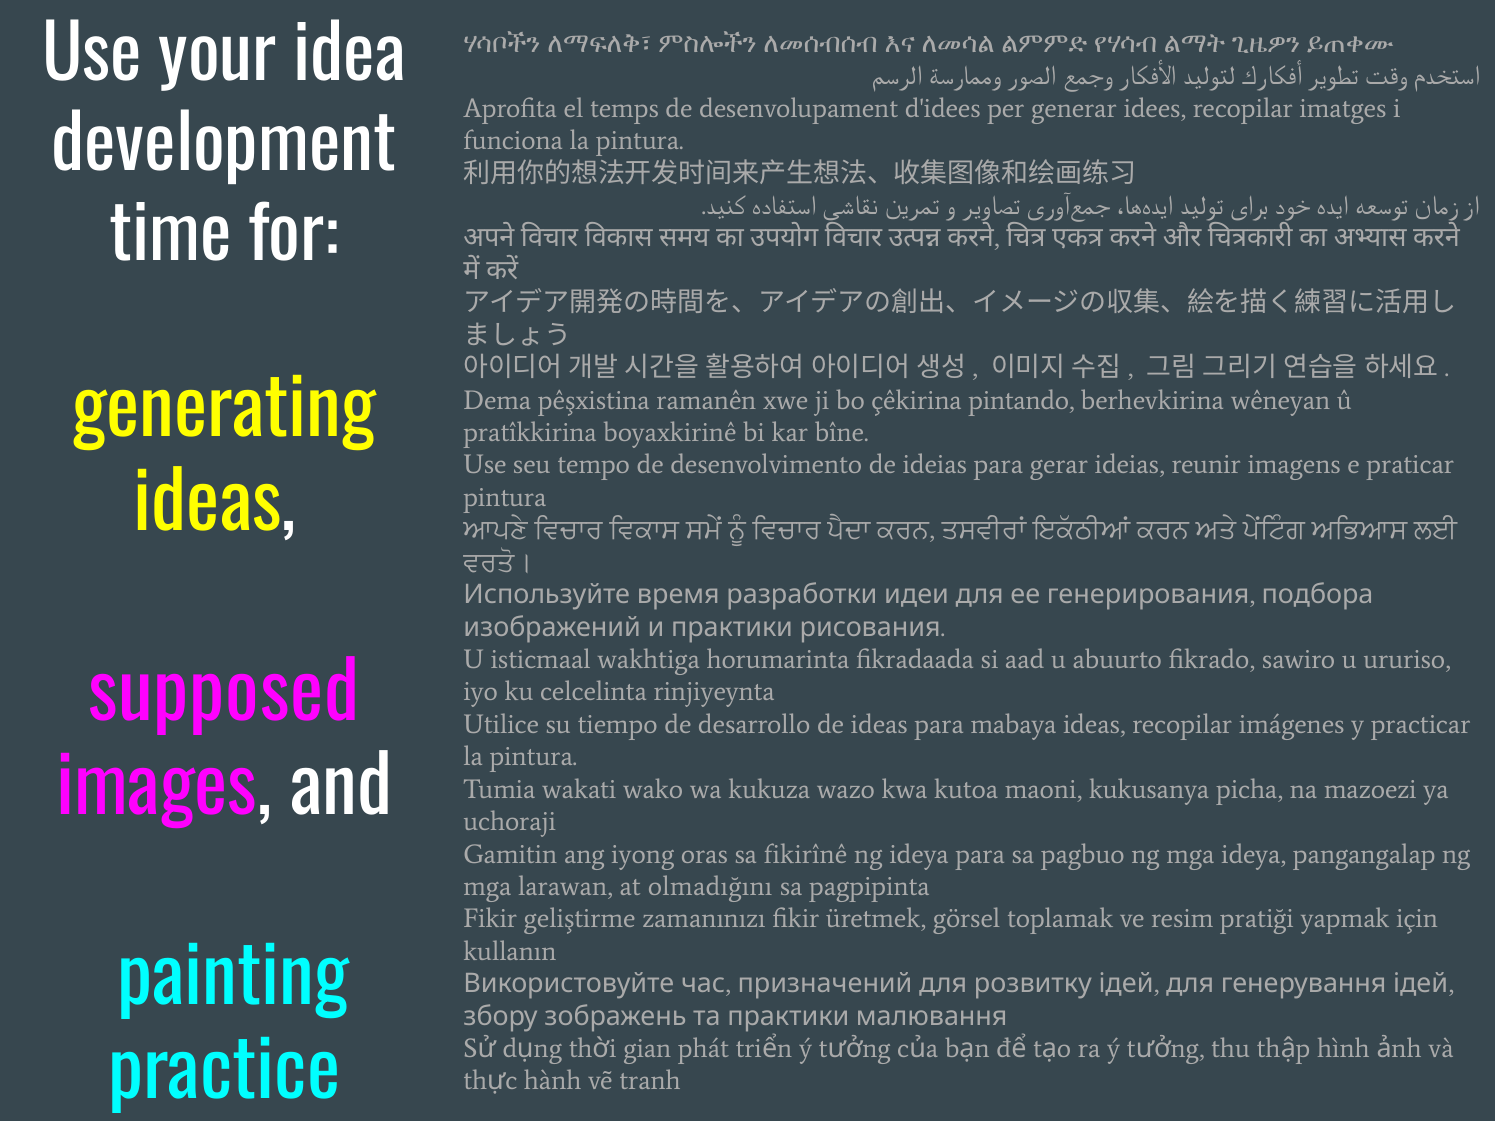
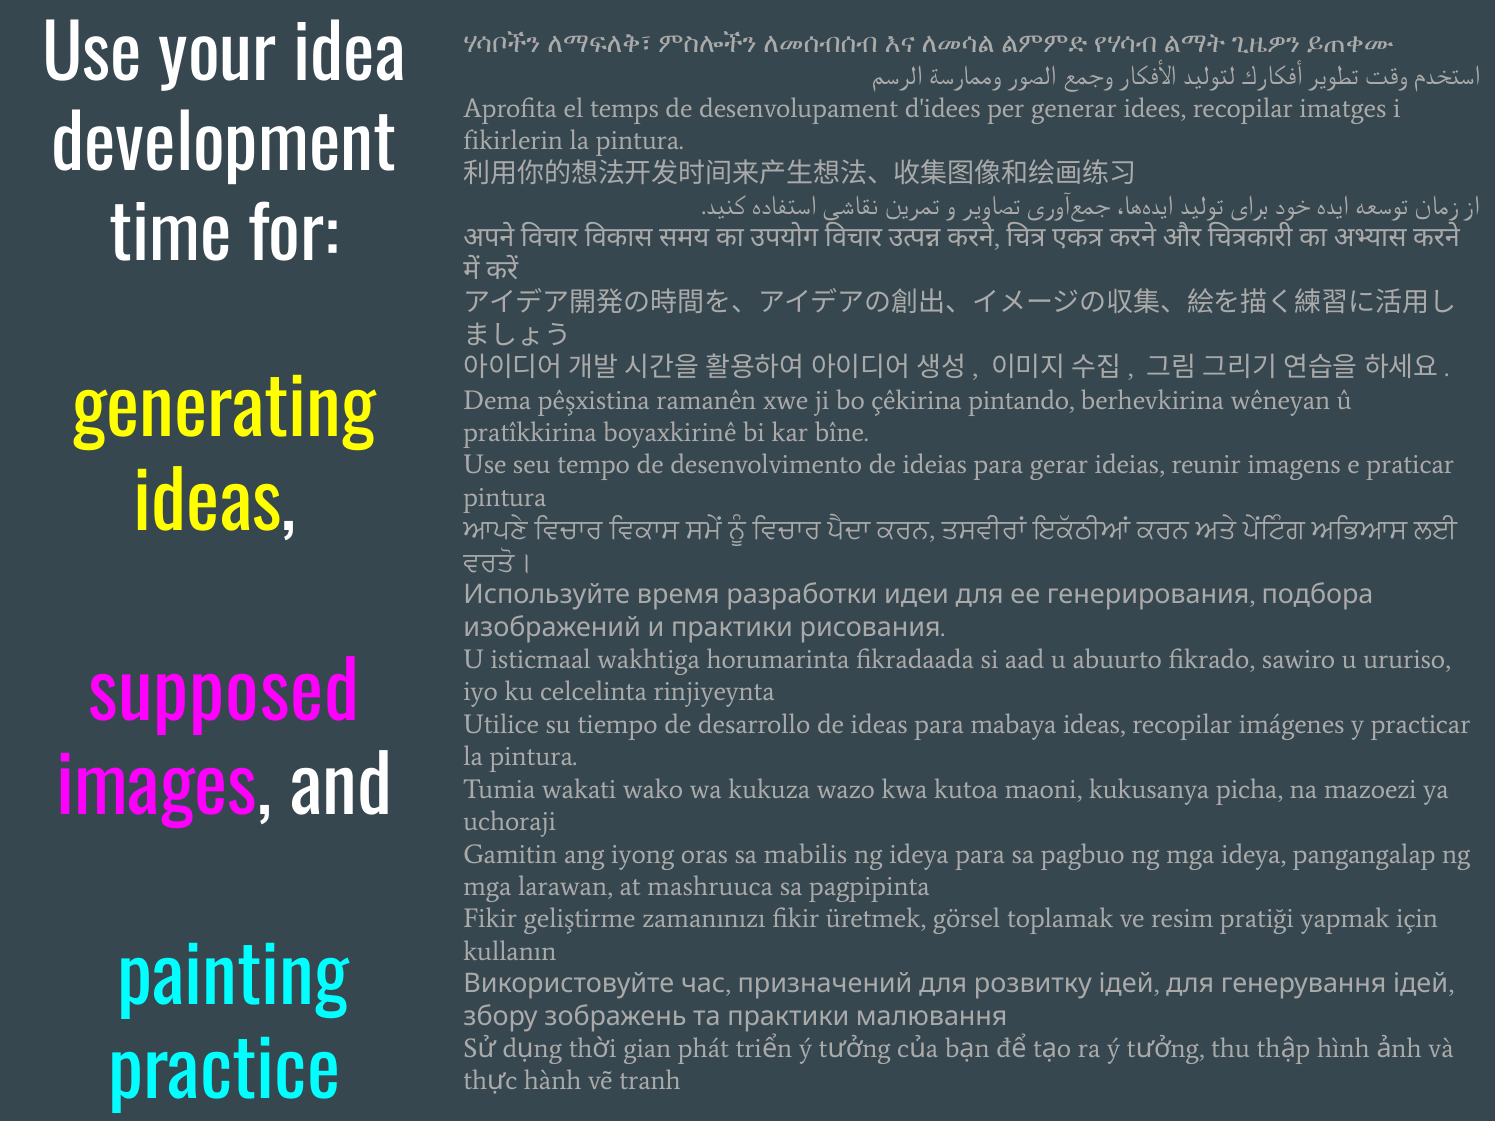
funciona: funciona -> fikirlerin
fikirînê: fikirînê -> mabilis
olmadığını: olmadığını -> mashruuca
